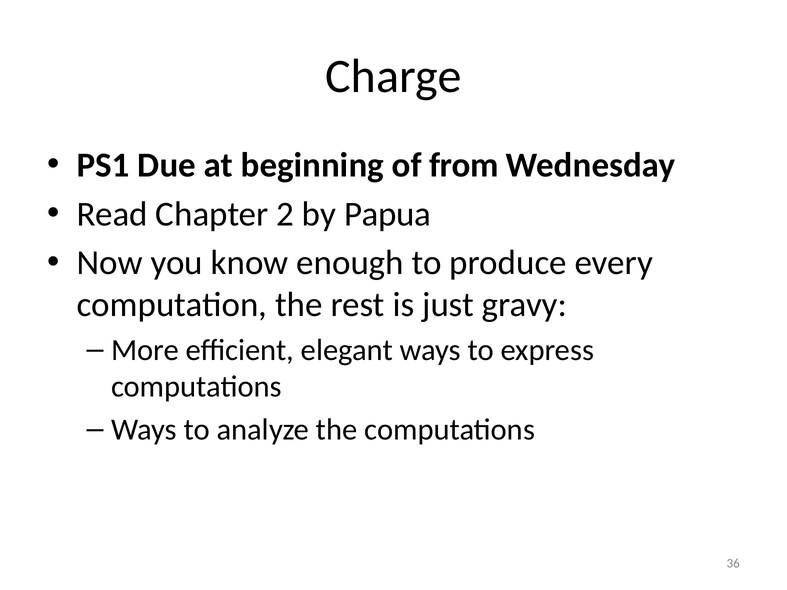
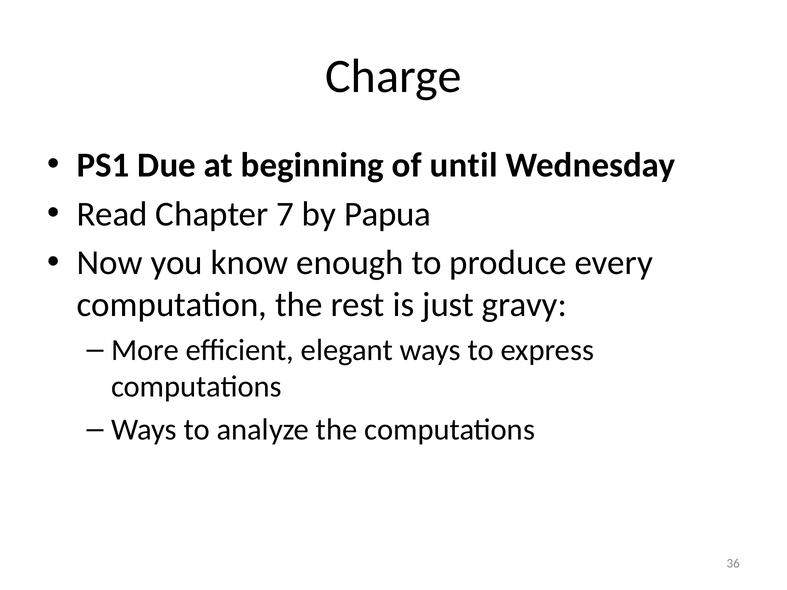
from: from -> until
2: 2 -> 7
